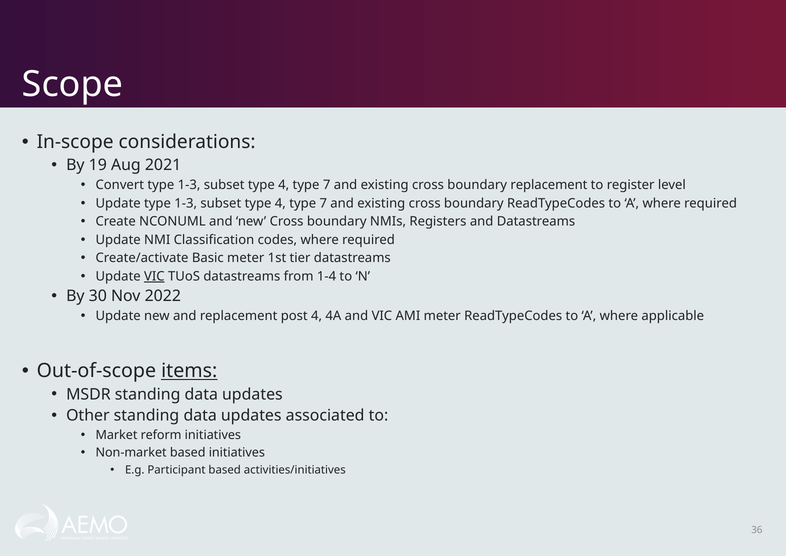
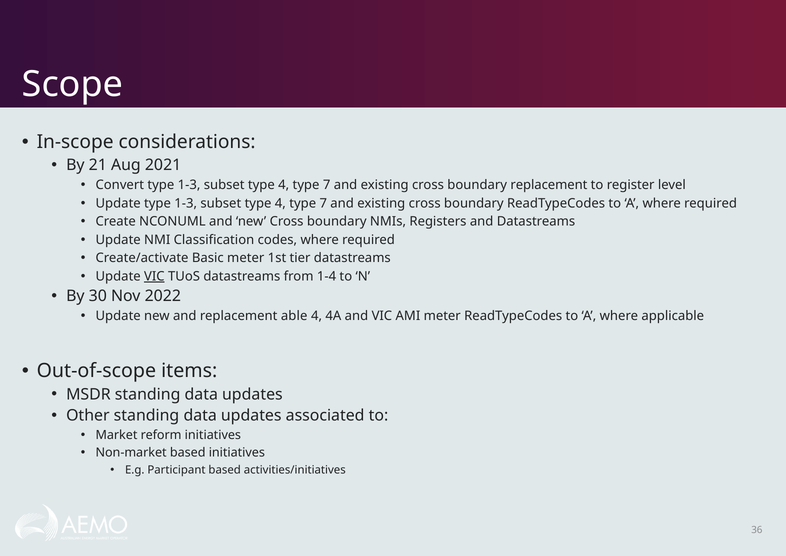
19: 19 -> 21
post: post -> able
items underline: present -> none
